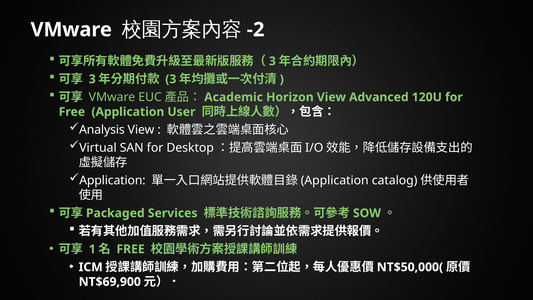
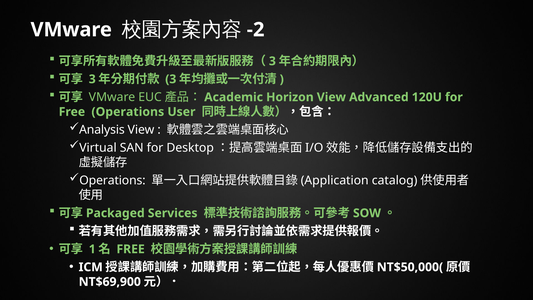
Free Application: Application -> Operations
Application at (112, 180): Application -> Operations
